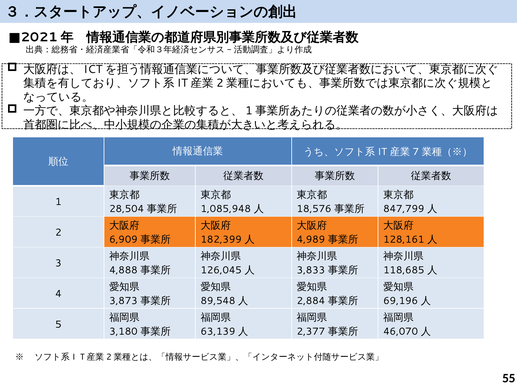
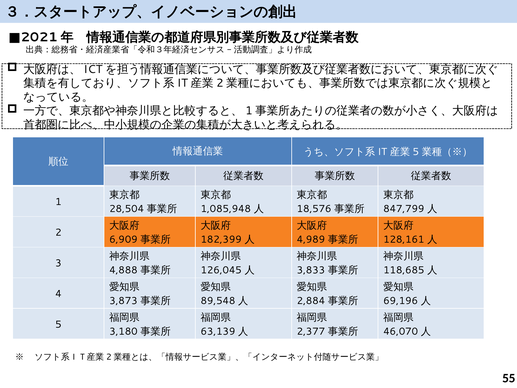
7 at (416, 152): 7 -> 5
